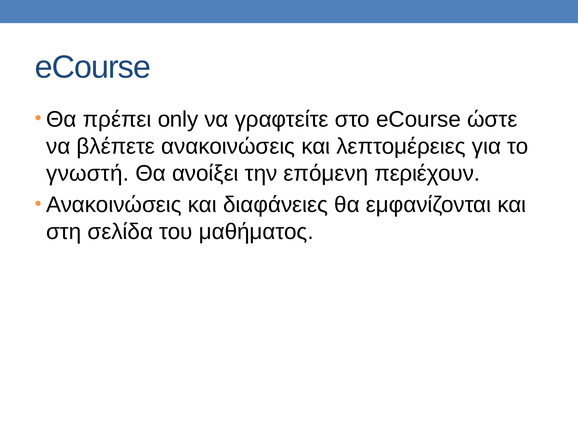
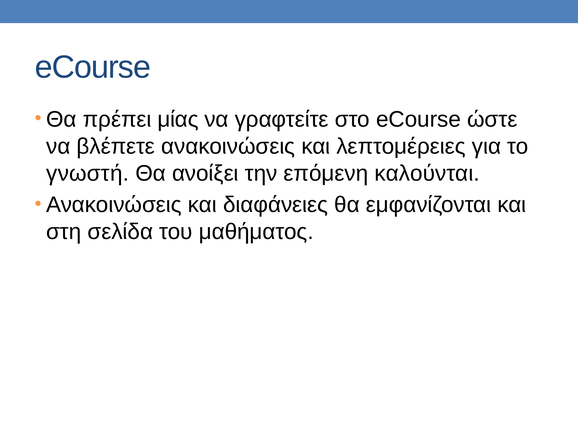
only: only -> μίας
περιέχουν: περιέχουν -> καλούνται
